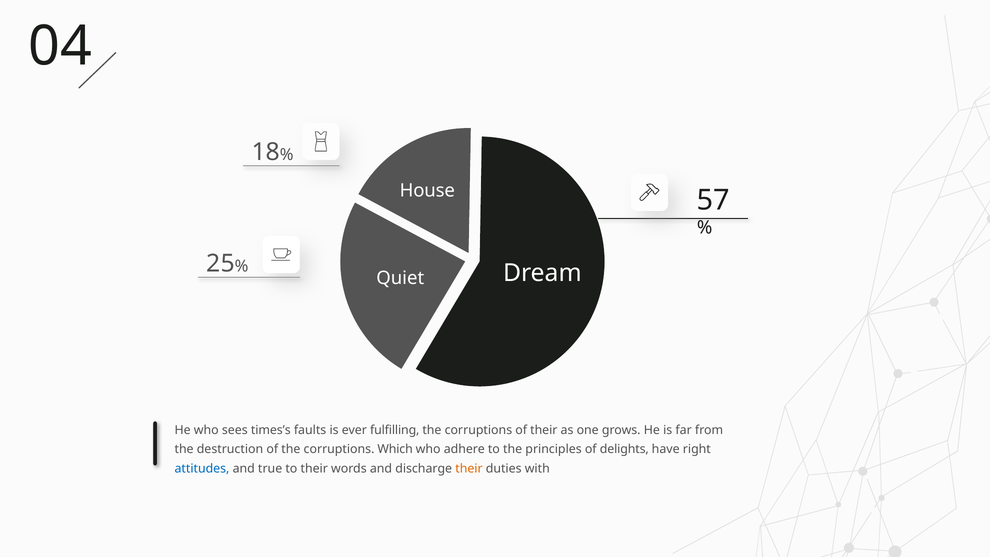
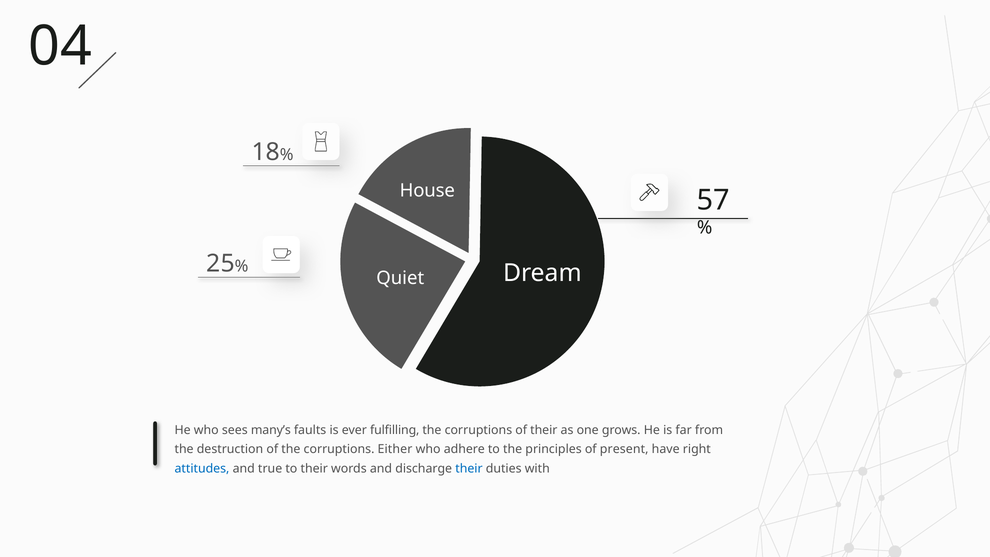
times’s: times’s -> many’s
Which: Which -> Either
delights: delights -> present
their at (469, 468) colour: orange -> blue
